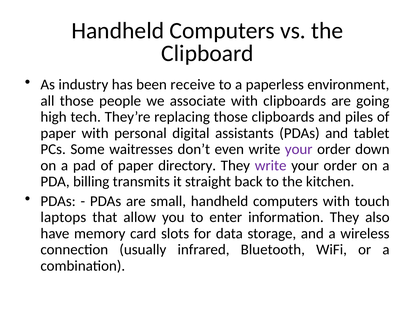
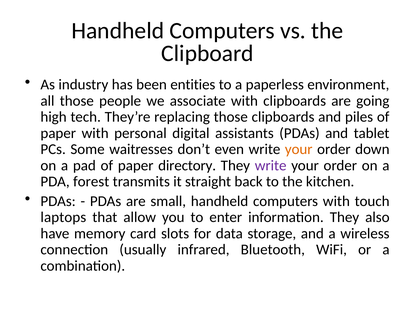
receive: receive -> entities
your at (299, 149) colour: purple -> orange
billing: billing -> forest
